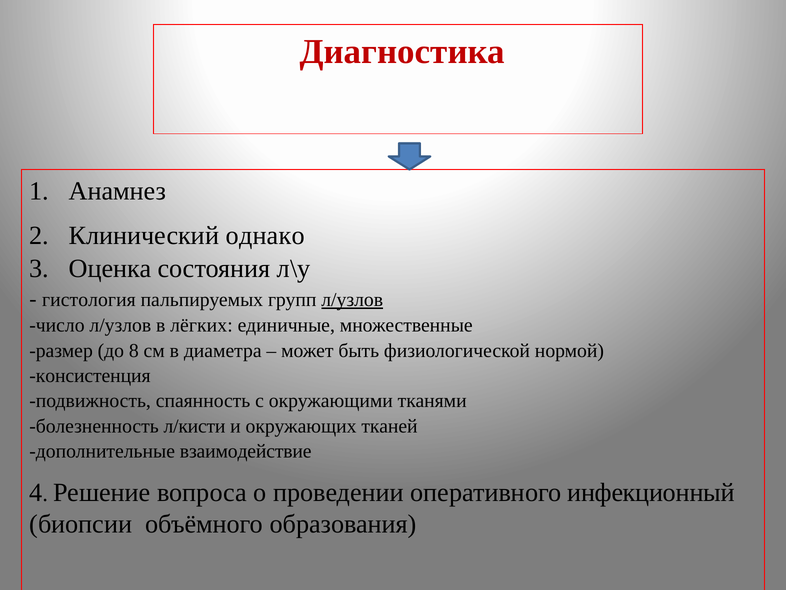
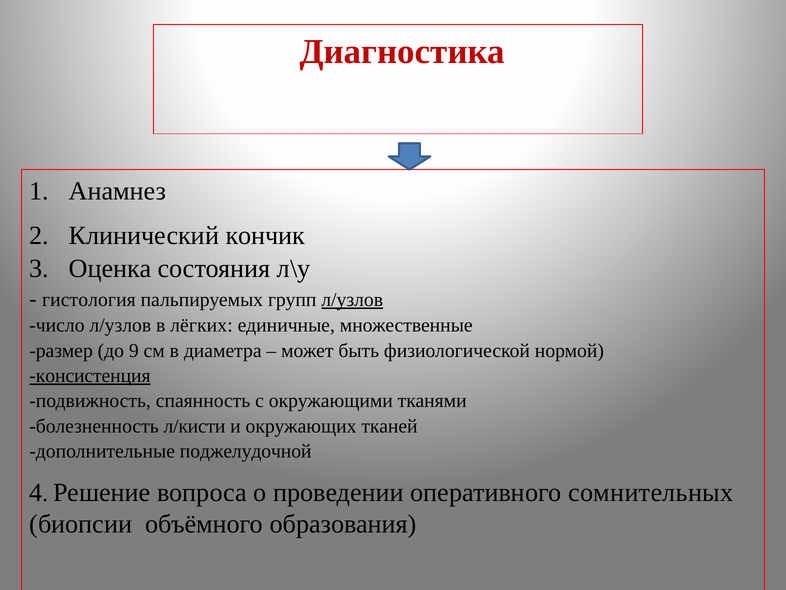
однако: однако -> кончик
8: 8 -> 9
консистенция underline: none -> present
взаимодействие: взаимодействие -> поджелудочной
инфекционный: инфекционный -> сомнительных
